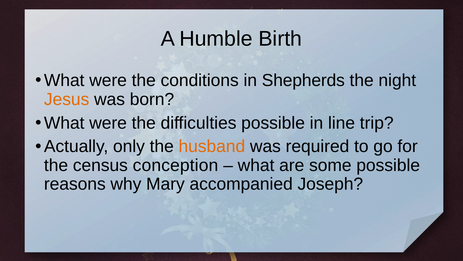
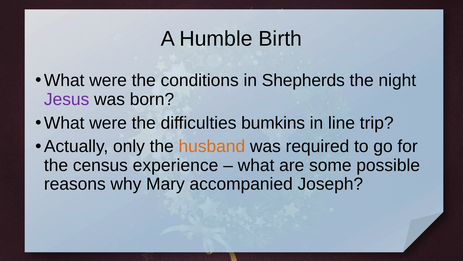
Jesus colour: orange -> purple
difficulties possible: possible -> bumkins
conception: conception -> experience
